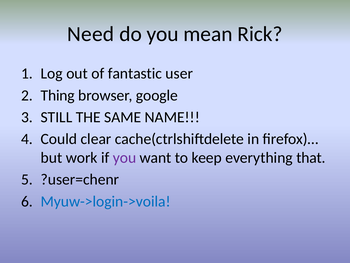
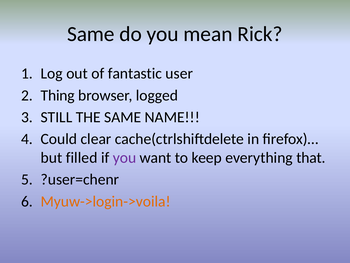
Need at (91, 34): Need -> Same
google: google -> logged
work: work -> filled
Myuw->login->voila colour: blue -> orange
